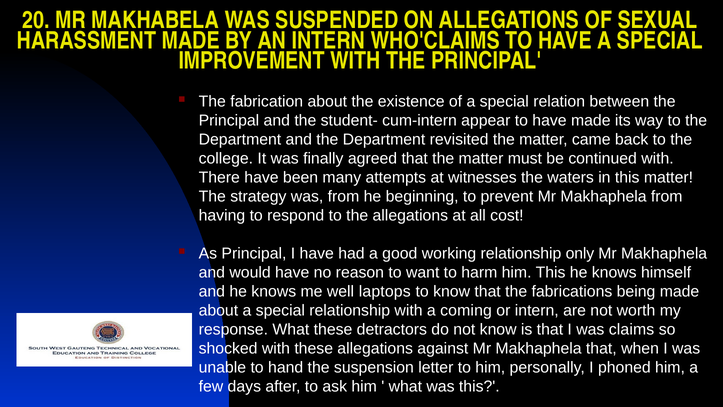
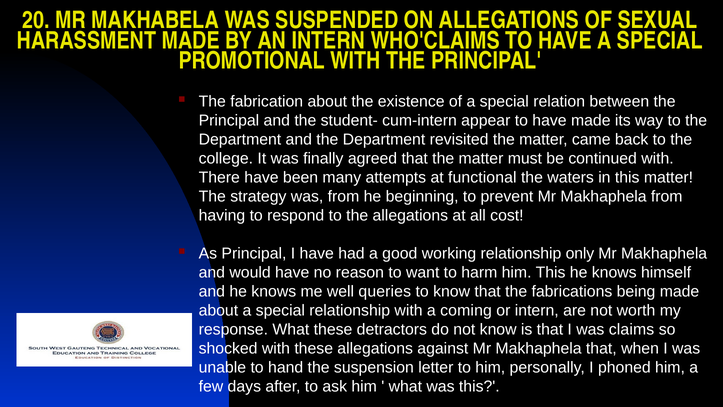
IMPROVEMENT: IMPROVEMENT -> PROMOTIONAL
witnesses: witnesses -> functional
laptops: laptops -> queries
